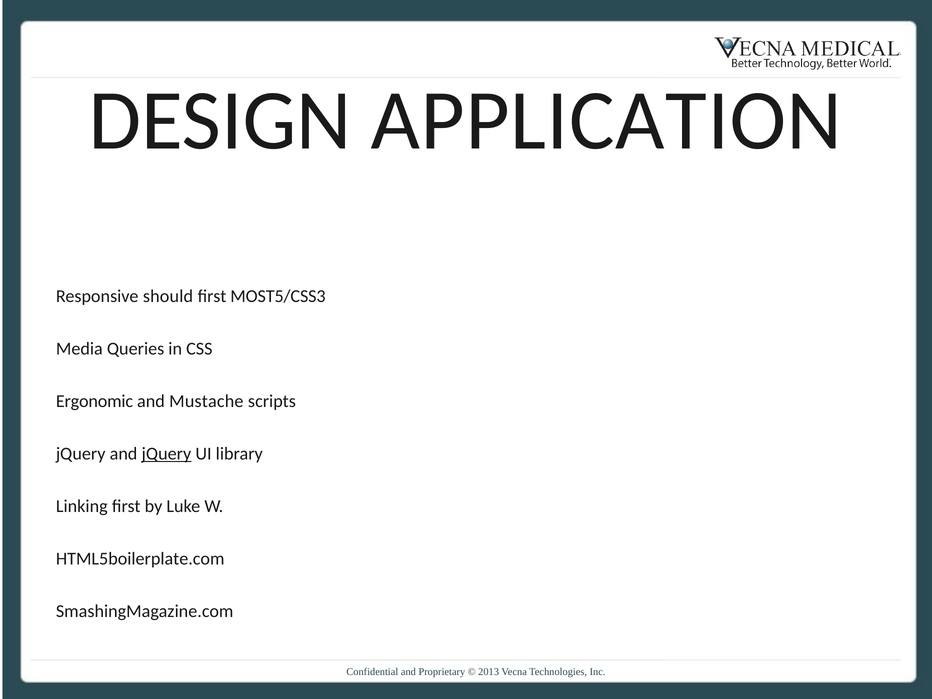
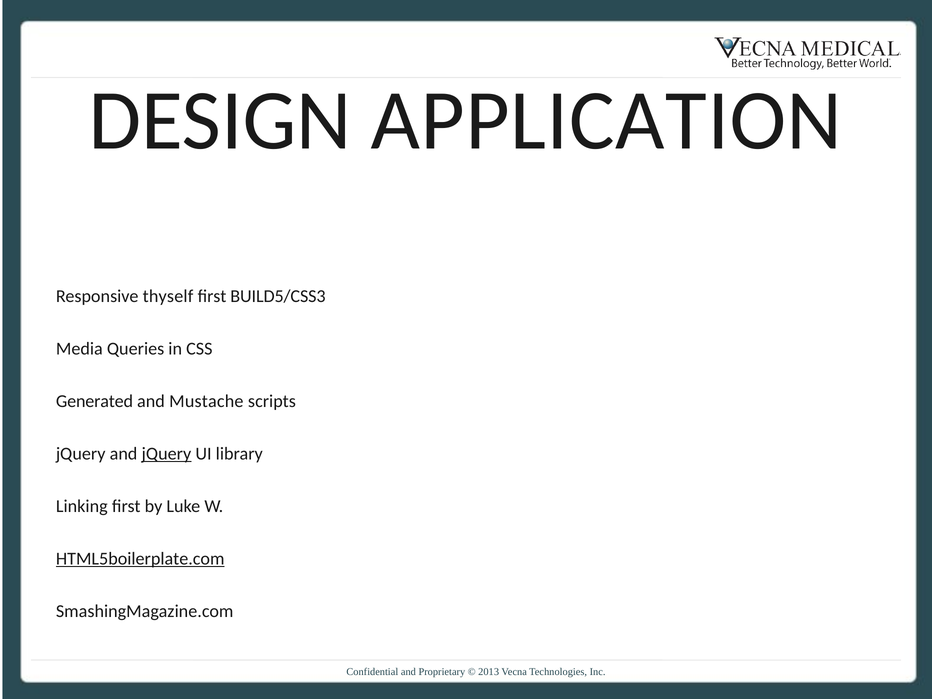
should: should -> thyself
MOST5/CSS3: MOST5/CSS3 -> BUILD5/CSS3
Ergonomic: Ergonomic -> Generated
HTML5boilerplate.com underline: none -> present
